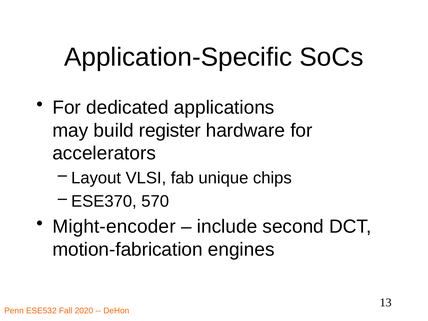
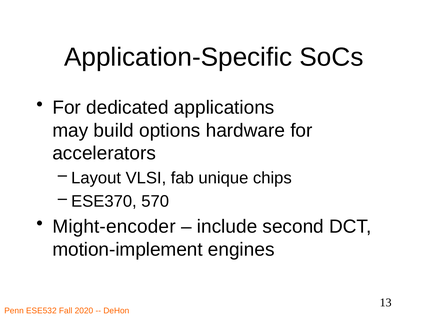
register: register -> options
motion-fabrication: motion-fabrication -> motion-implement
